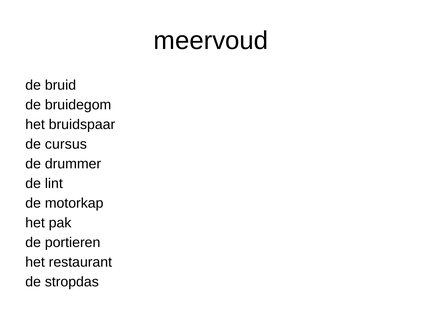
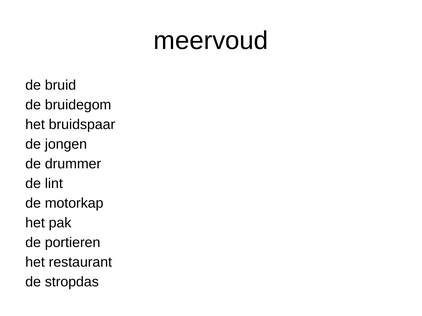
cursus: cursus -> jongen
